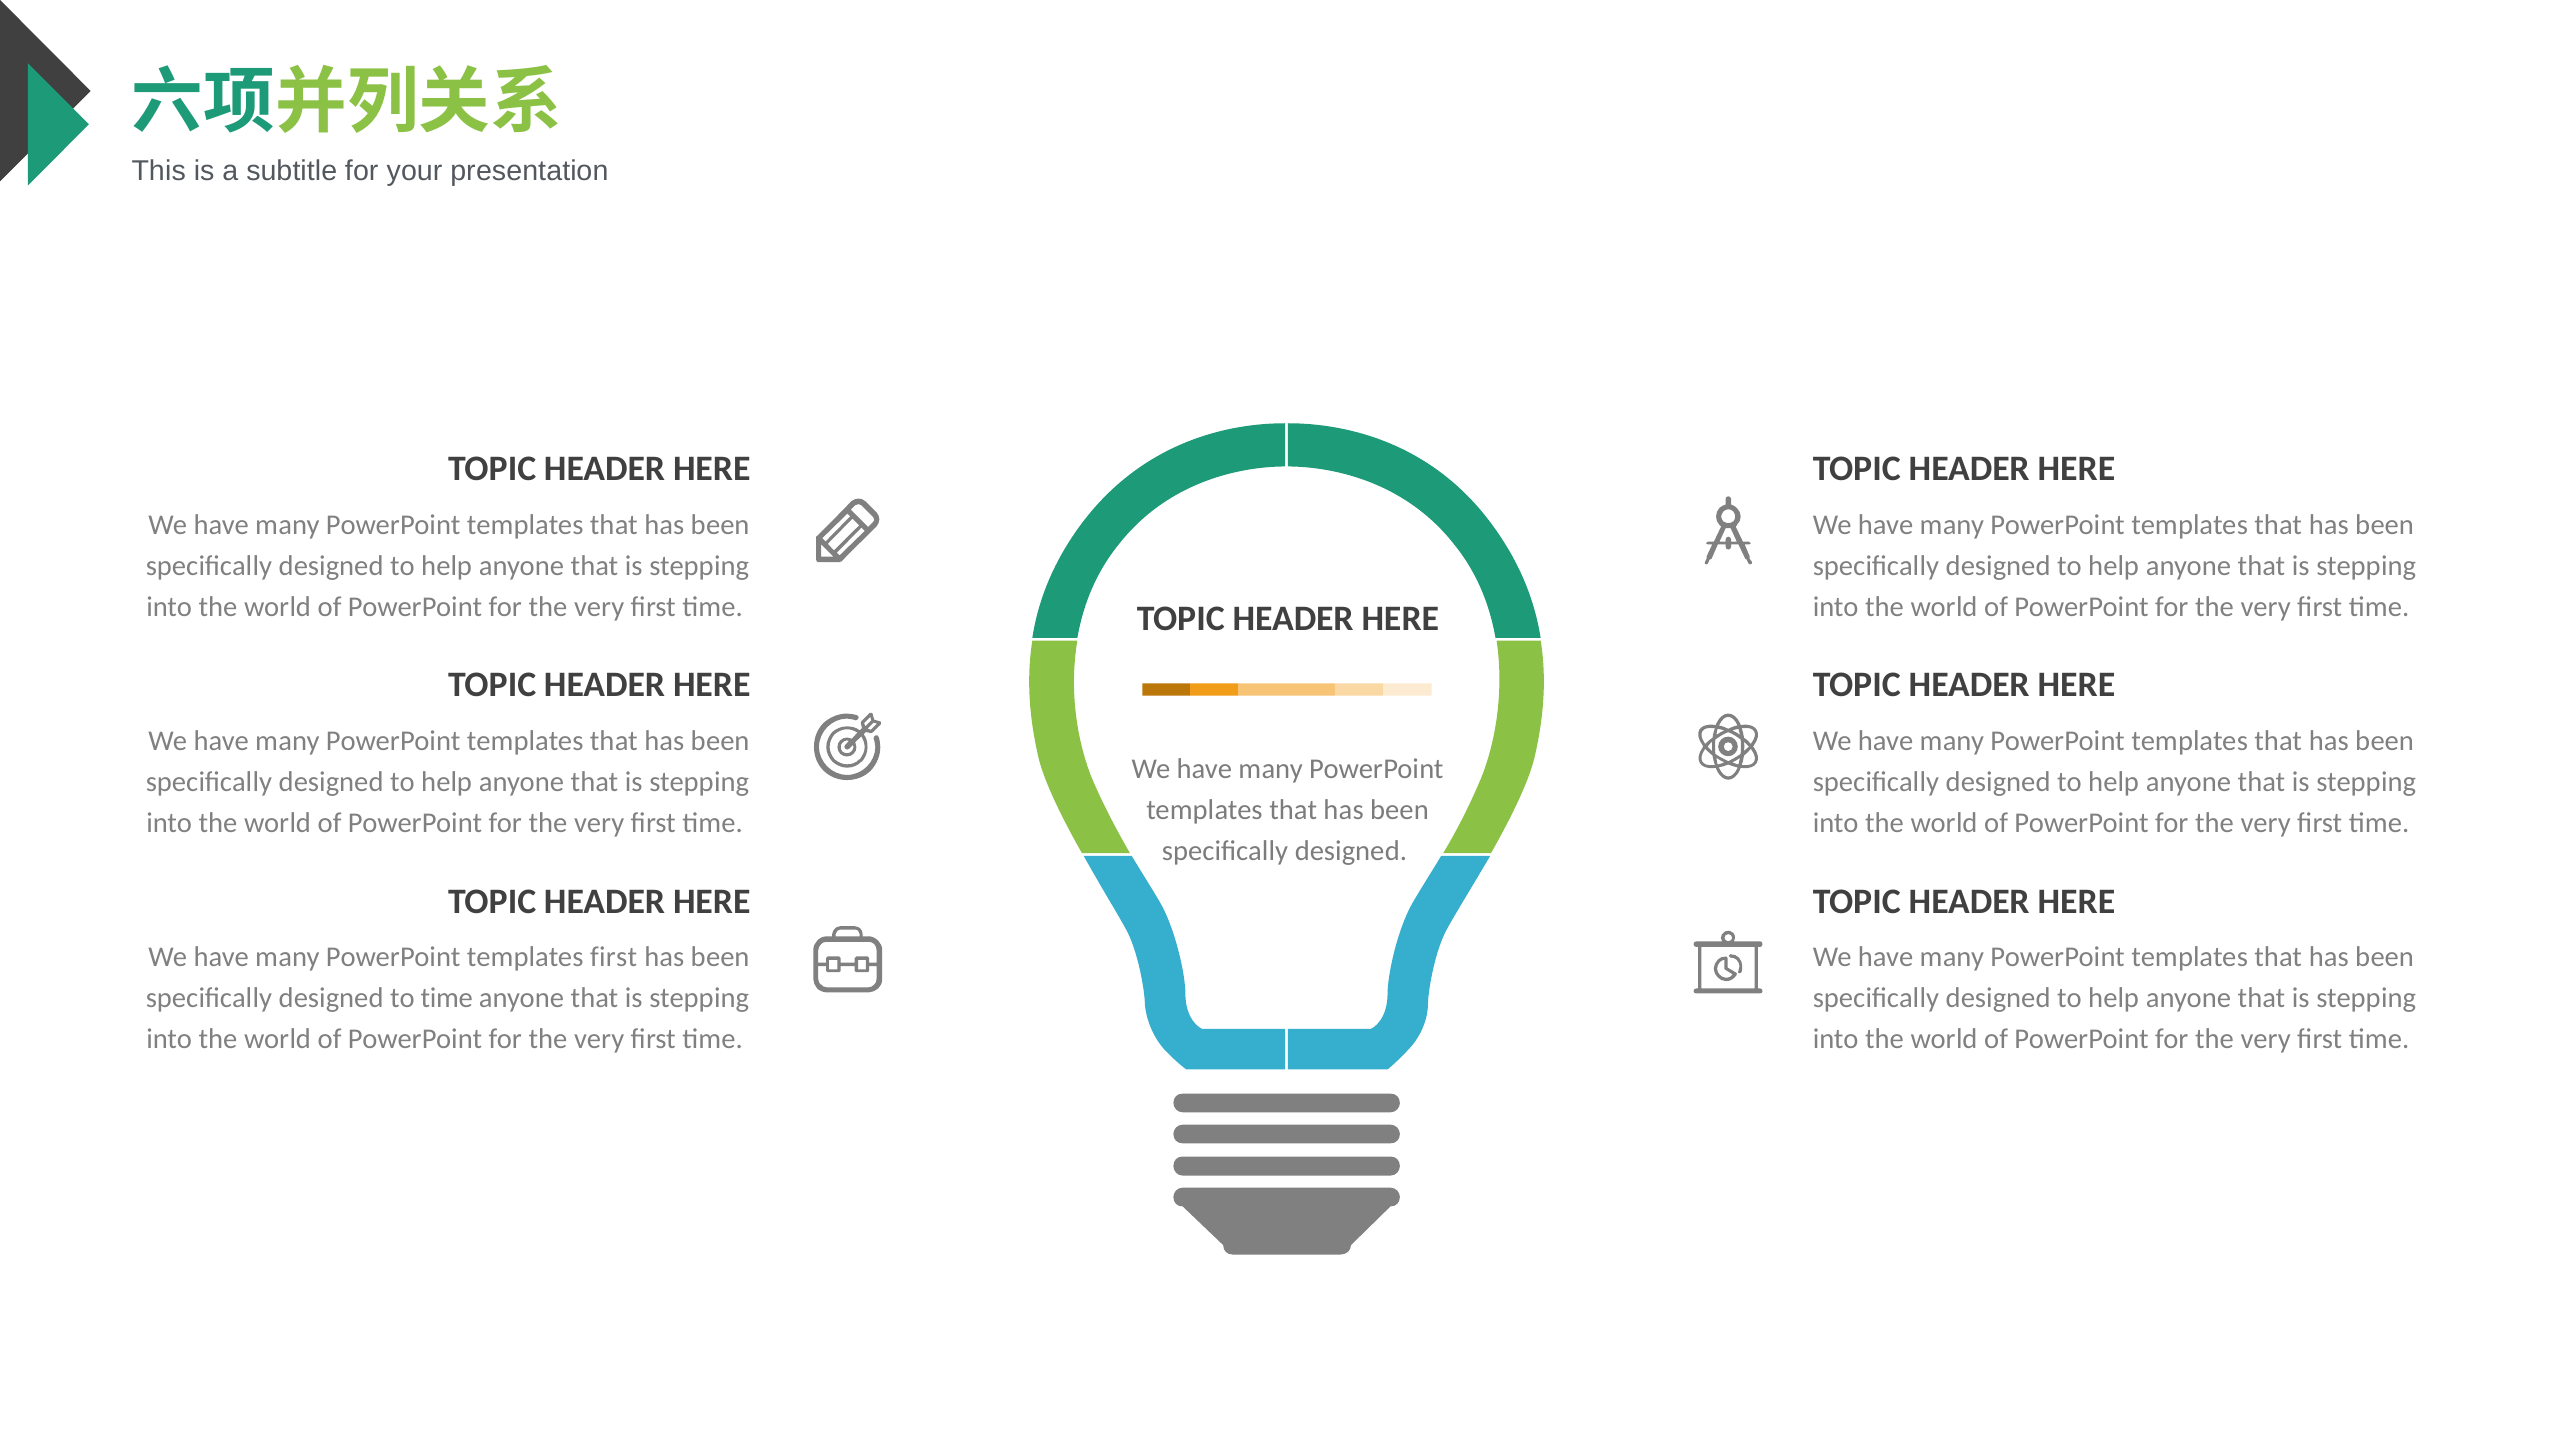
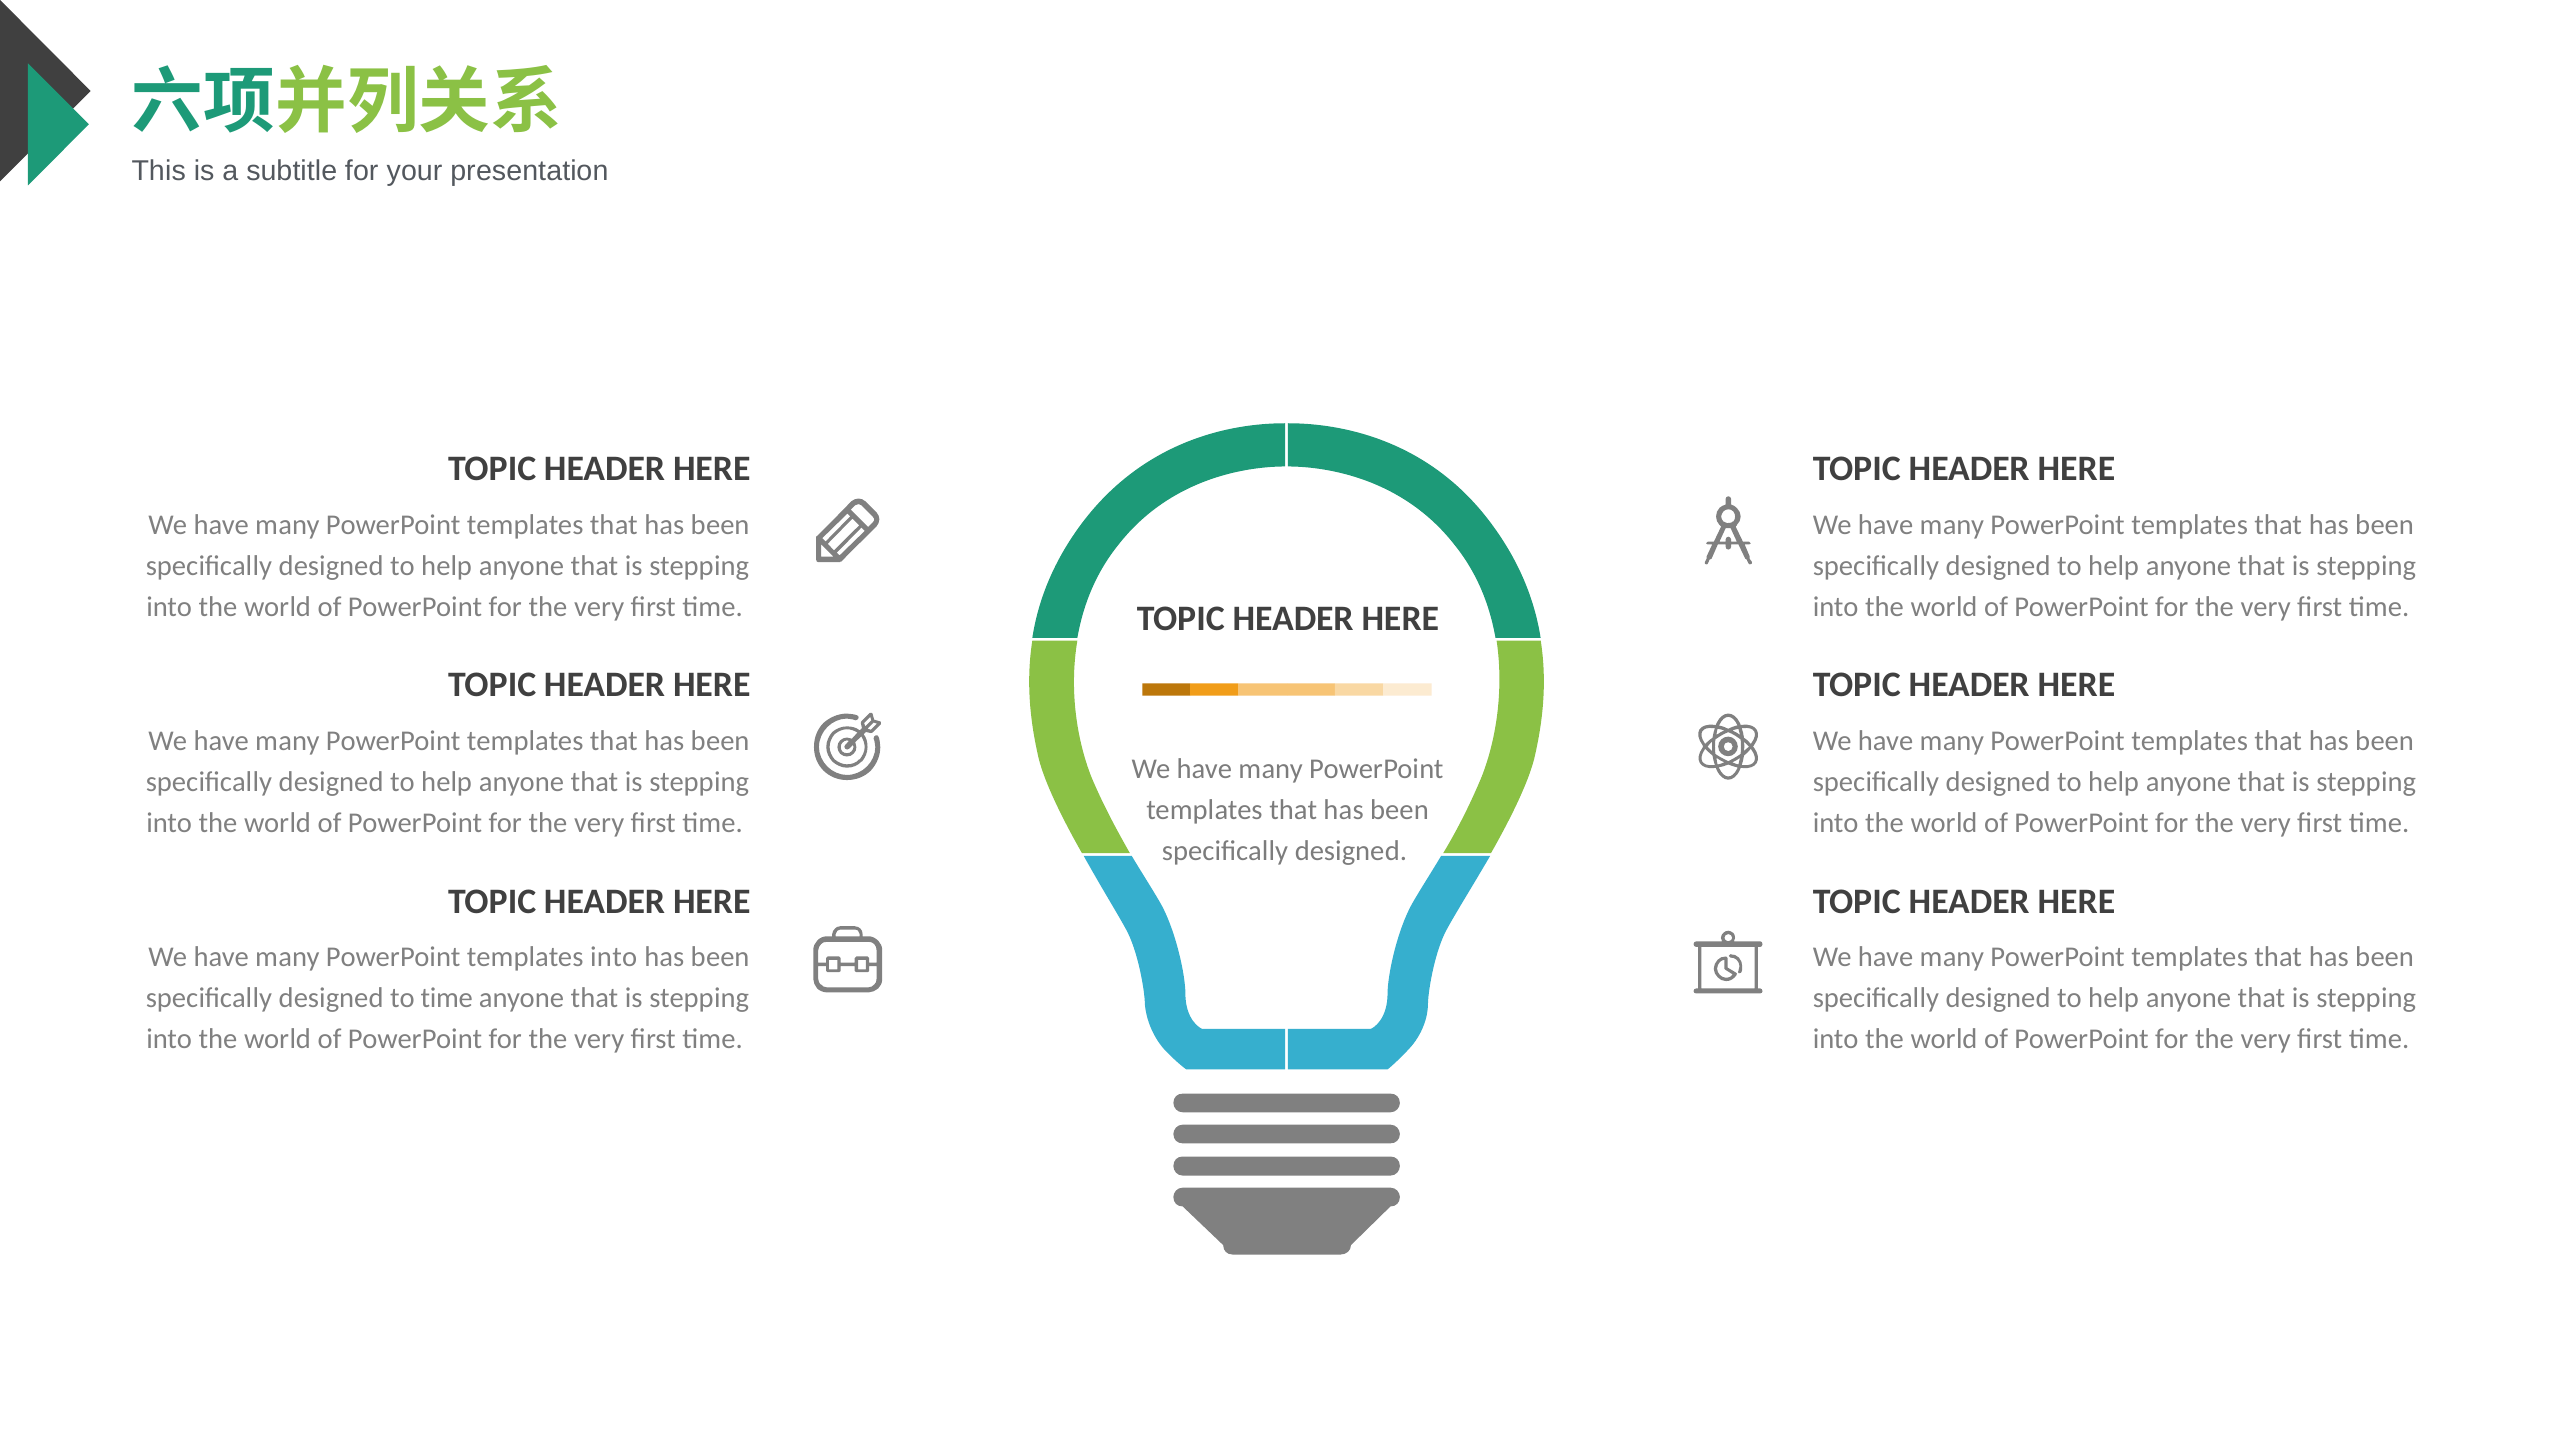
templates first: first -> into
